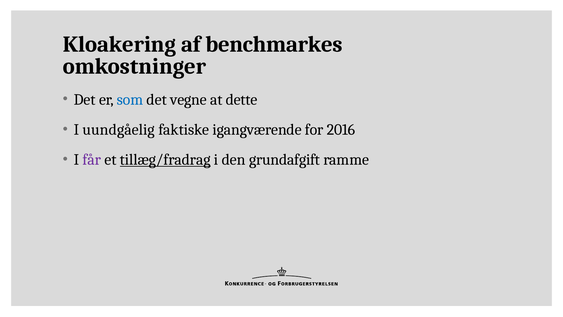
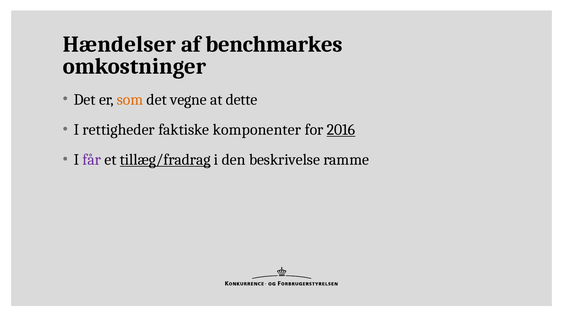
Kloakering: Kloakering -> Hændelser
som colour: blue -> orange
uundgåelig: uundgåelig -> rettigheder
igangværende: igangværende -> komponenter
2016 underline: none -> present
grundafgift: grundafgift -> beskrivelse
